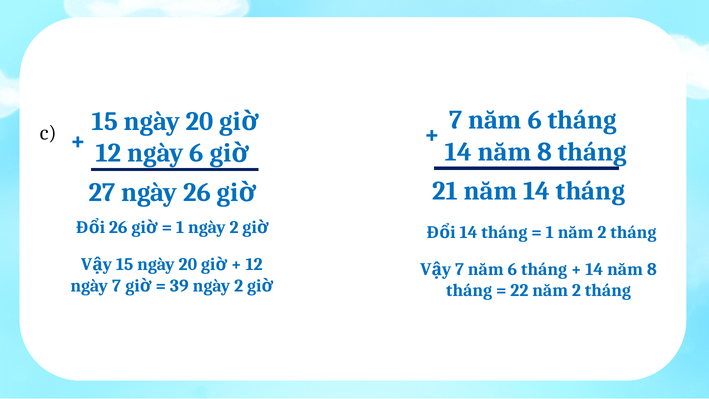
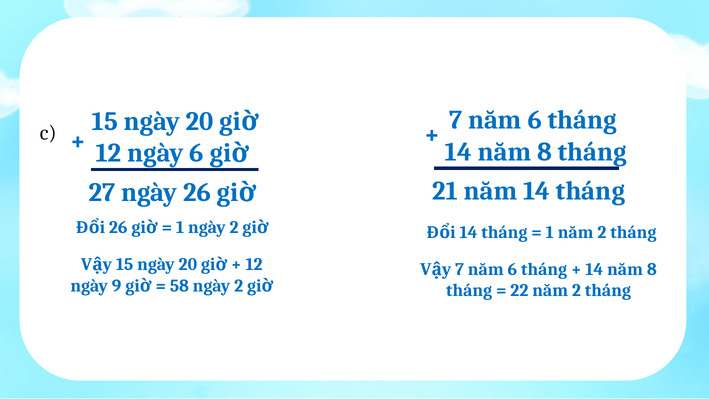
ngày 7: 7 -> 9
39: 39 -> 58
